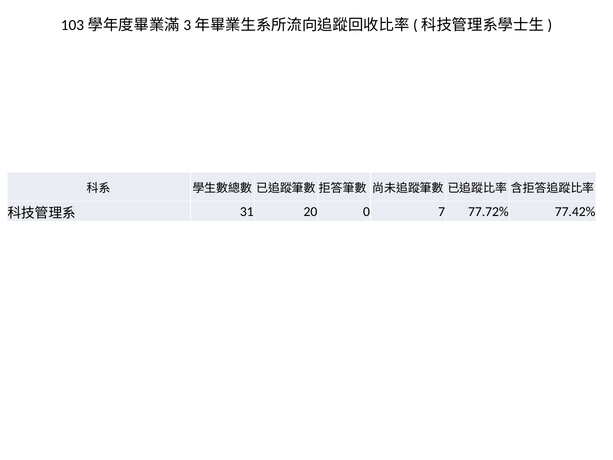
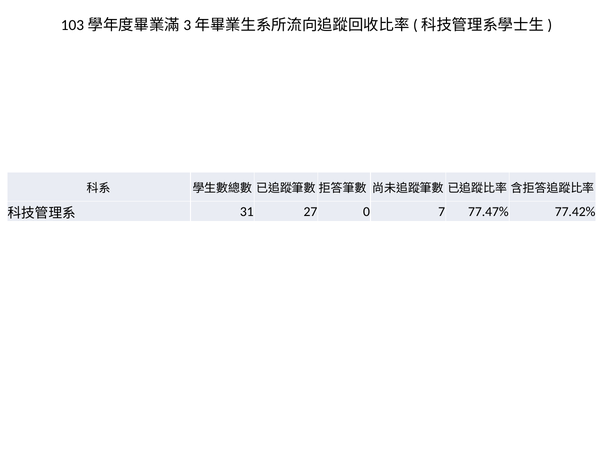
20: 20 -> 27
77.72%: 77.72% -> 77.47%
